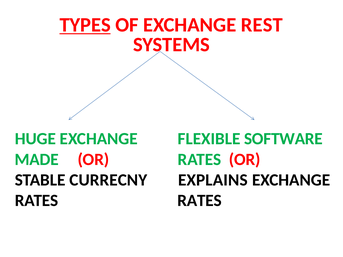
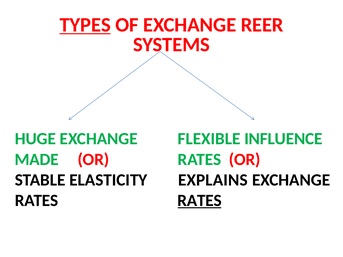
REST: REST -> REER
SOFTWARE: SOFTWARE -> INFLUENCE
CURRECNY: CURRECNY -> ELASTICITY
RATES at (200, 201) underline: none -> present
